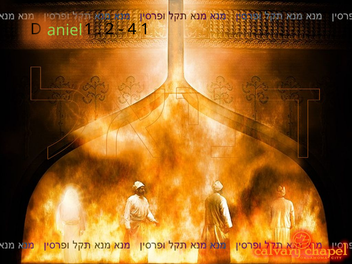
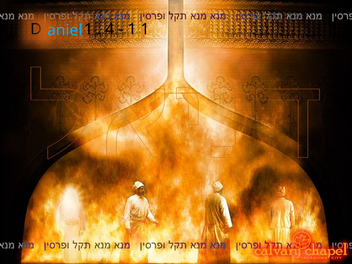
aniel colour: light green -> light blue
2: 2 -> 4
4 at (132, 29): 4 -> 1
